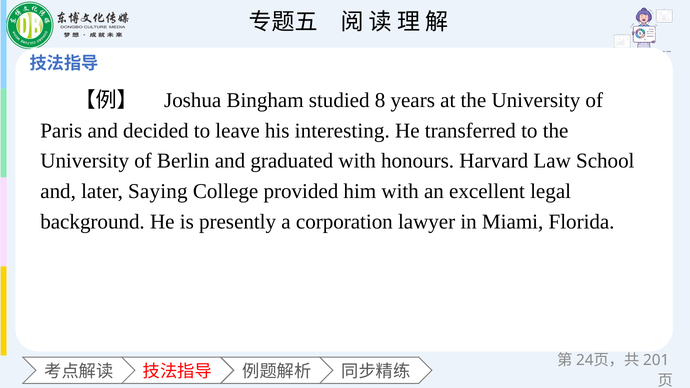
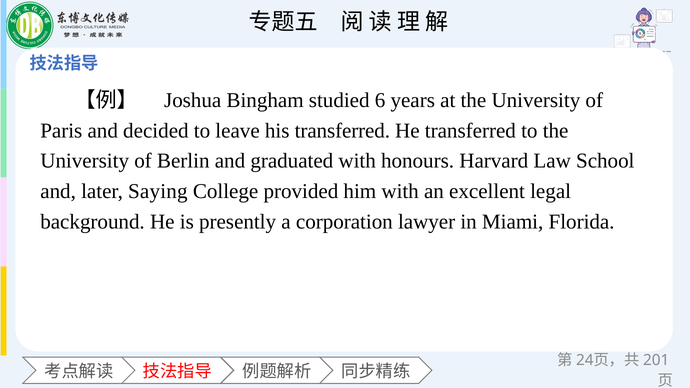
8: 8 -> 6
his interesting: interesting -> transferred
